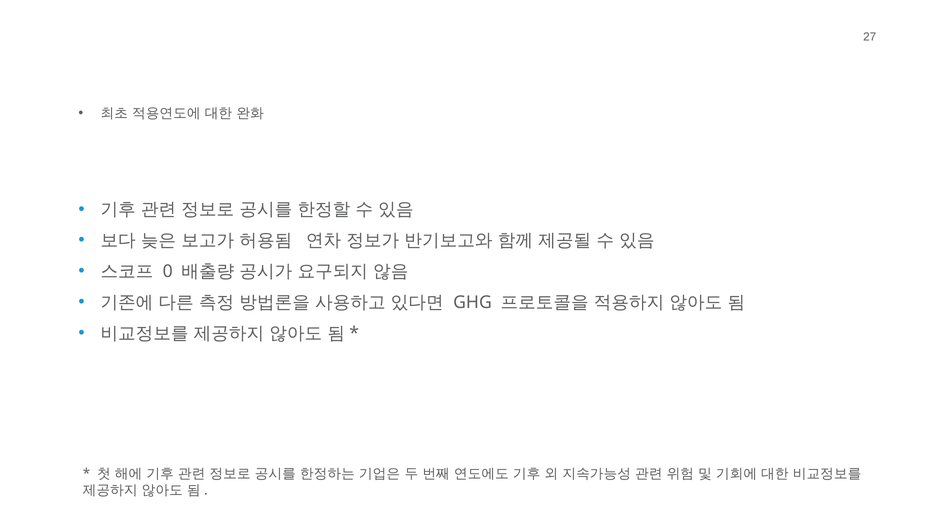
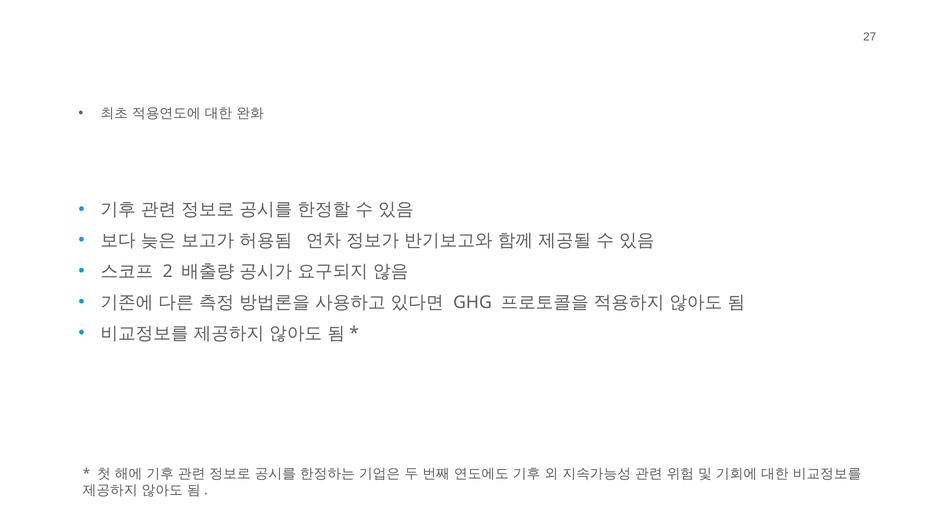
0: 0 -> 2
